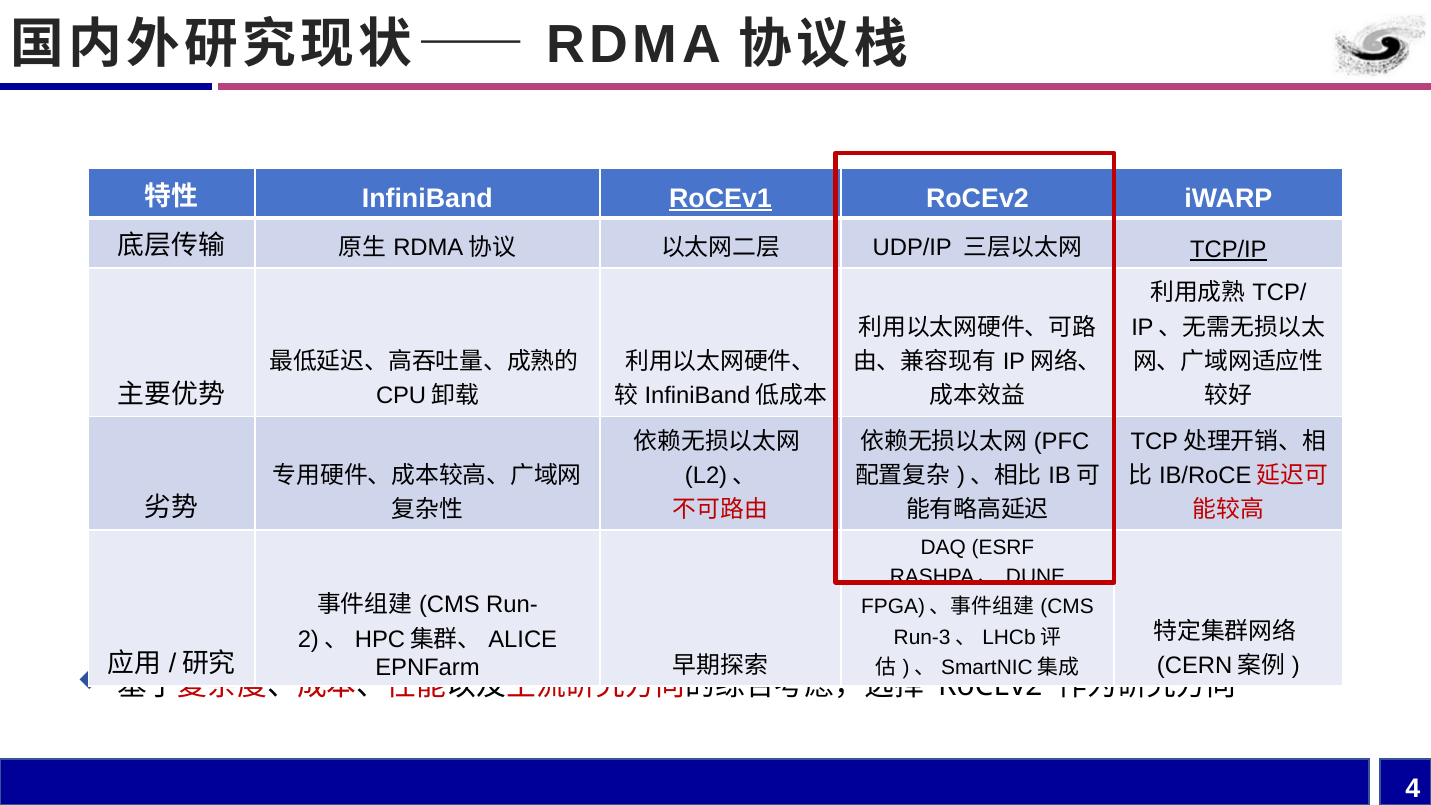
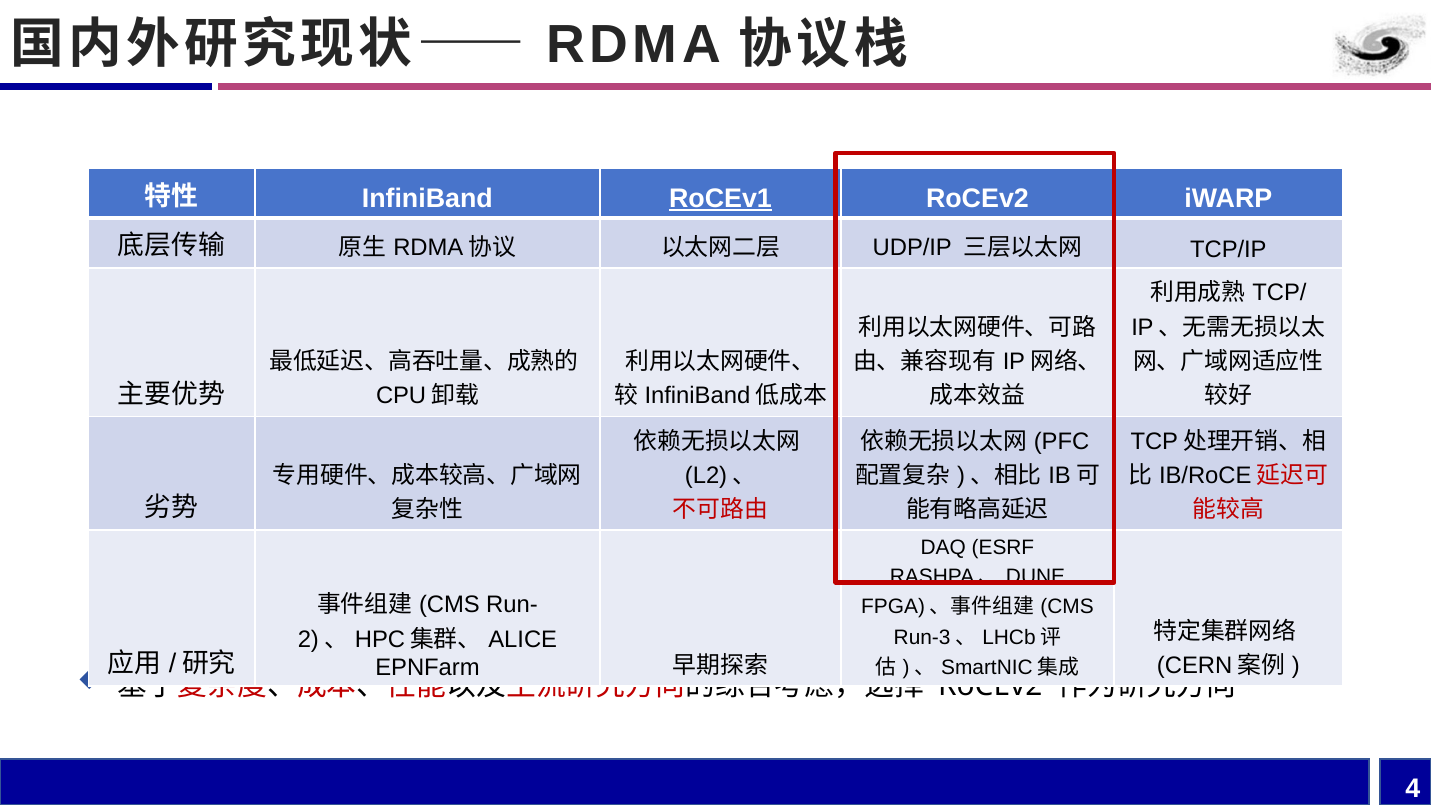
TCP/IP underline: present -> none
